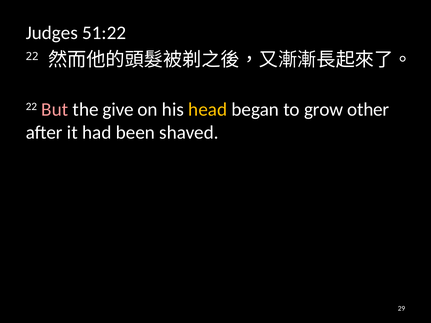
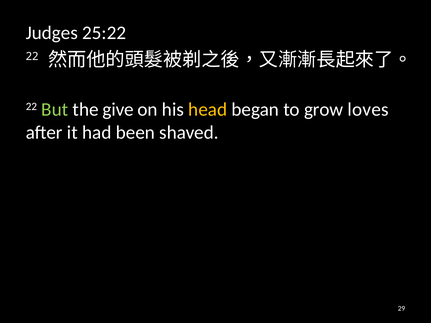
51:22: 51:22 -> 25:22
But colour: pink -> light green
other: other -> loves
